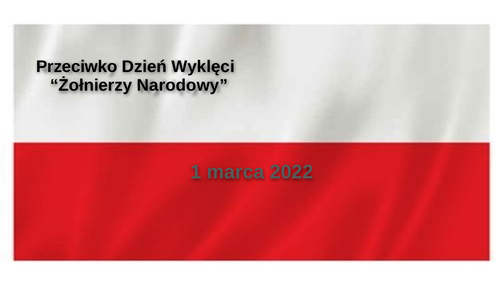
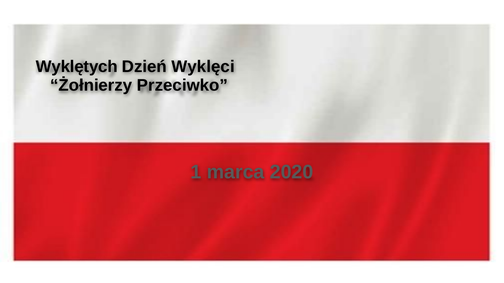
Przeciwko: Przeciwko -> Wyklętych
Narodowy: Narodowy -> Przeciwko
2022: 2022 -> 2020
